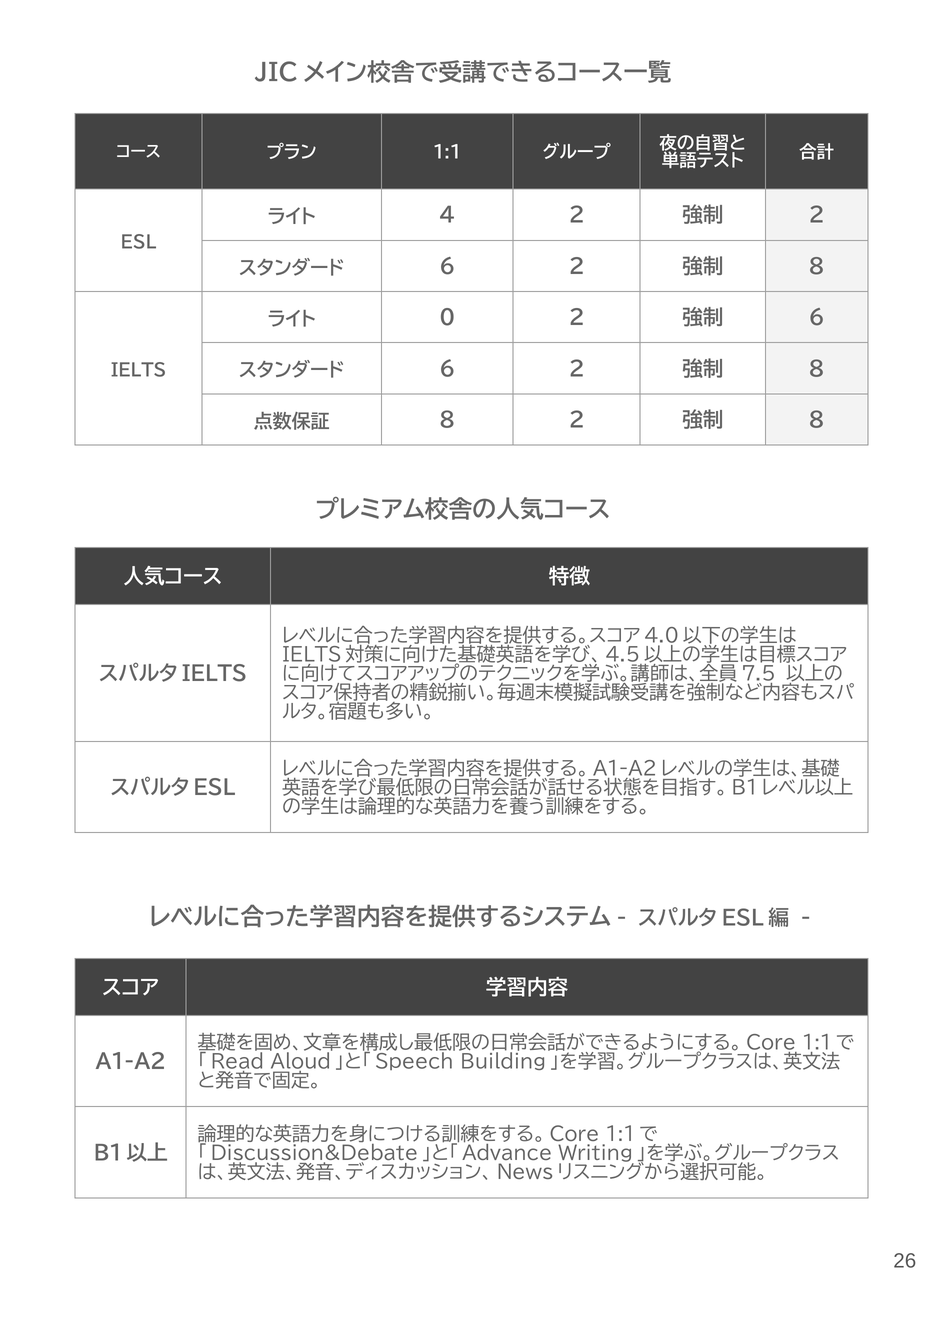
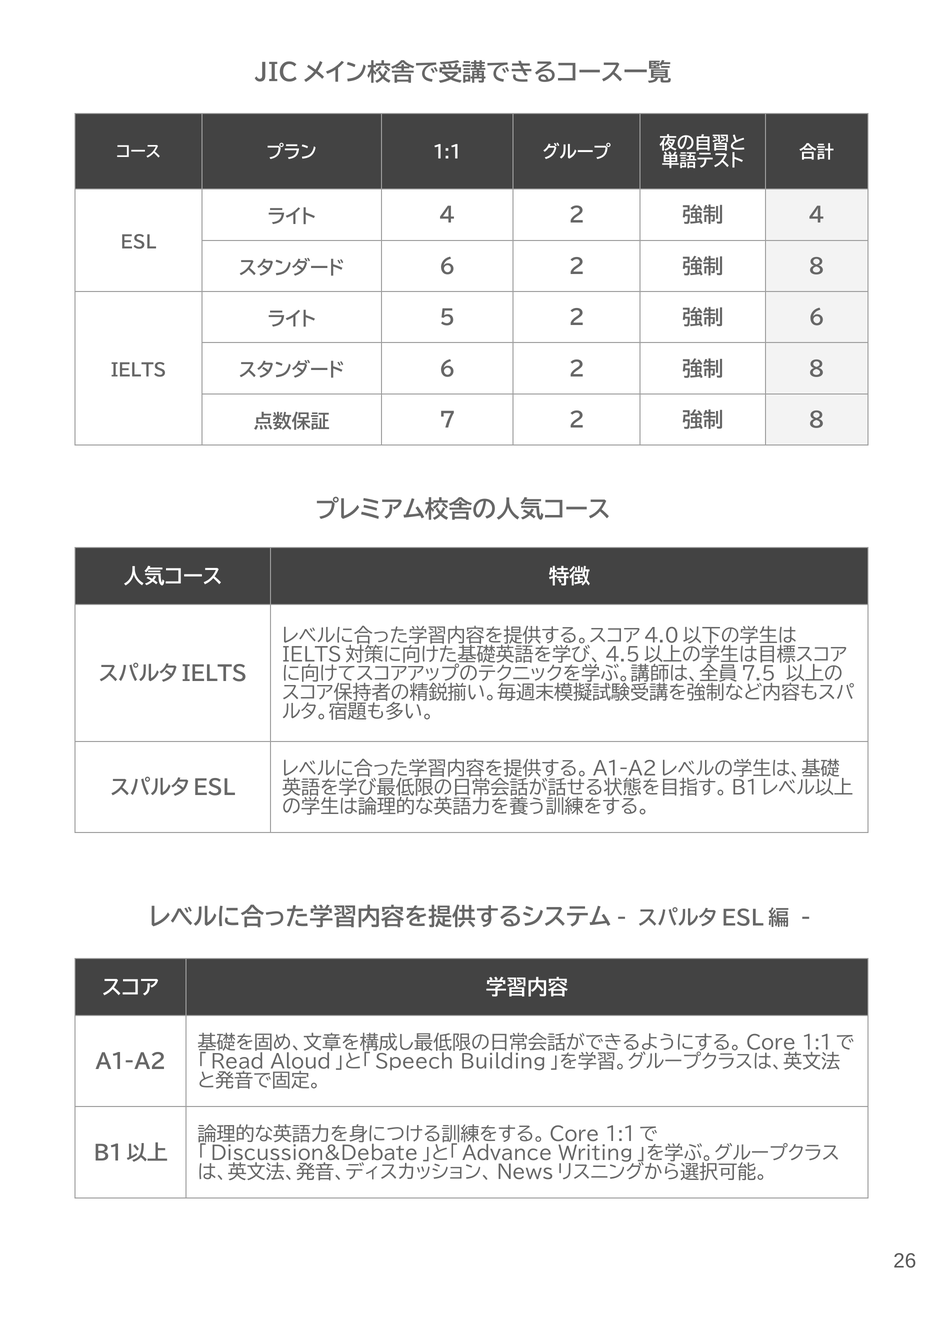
2 at (817, 216): 2 -> 4
0: 0 -> 5
8 at (447, 420): 8 -> 7
